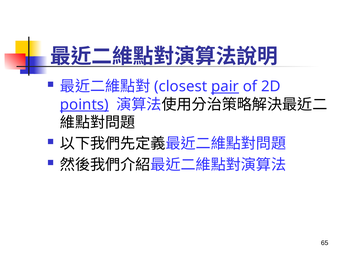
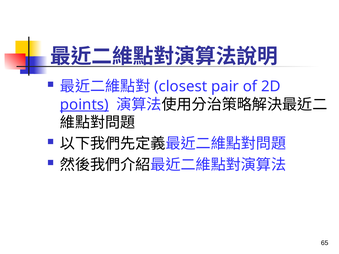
pair underline: present -> none
